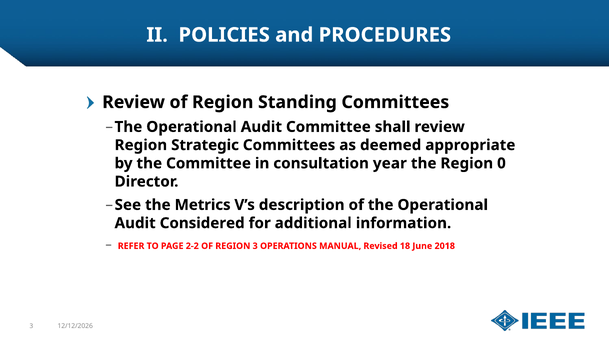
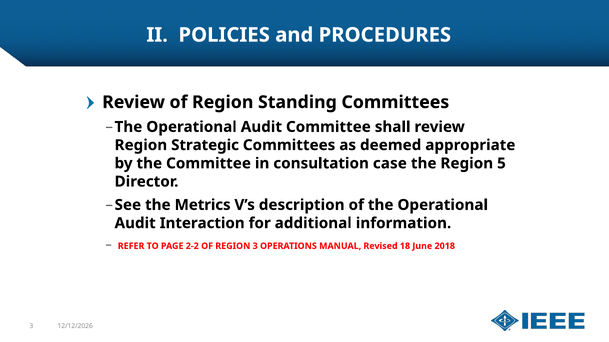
year: year -> case
0: 0 -> 5
Considered: Considered -> Interaction
